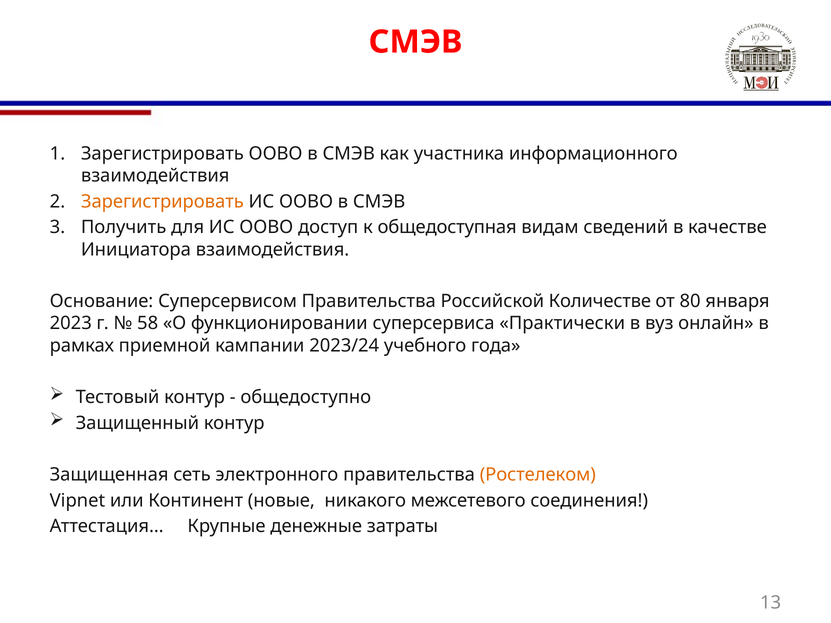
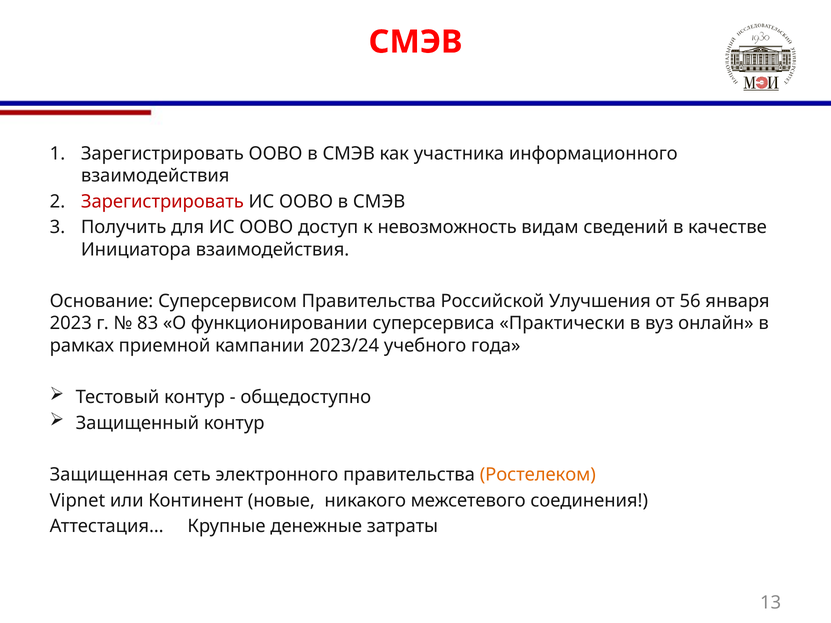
Зарегистрировать at (162, 202) colour: orange -> red
общедоступная: общедоступная -> невозможность
Количестве: Количестве -> Улучшения
80: 80 -> 56
58: 58 -> 83
